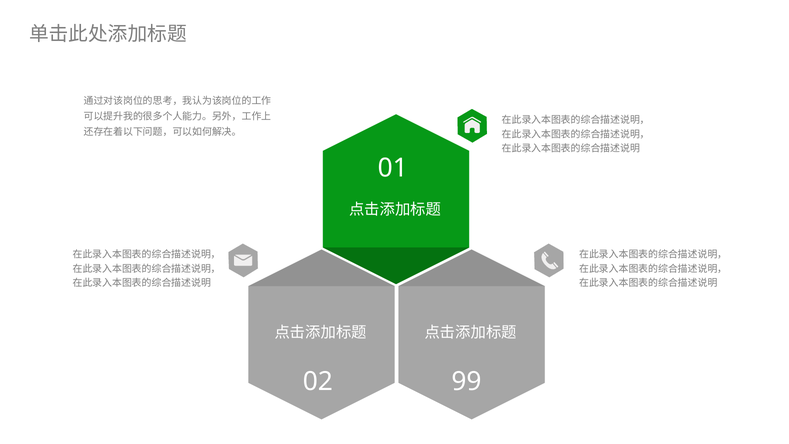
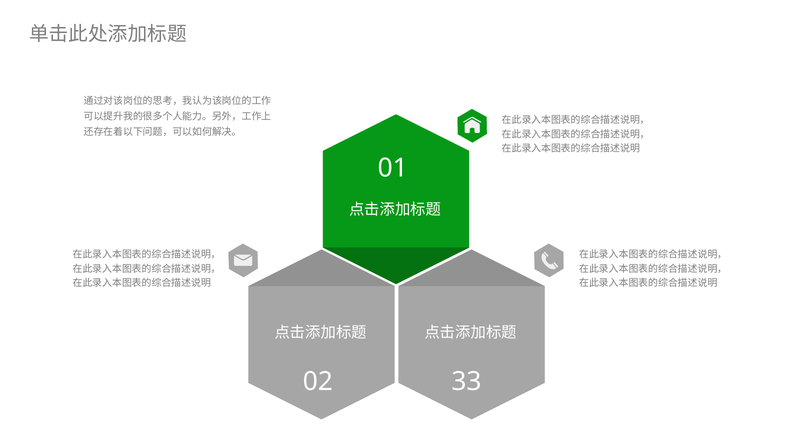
99: 99 -> 33
